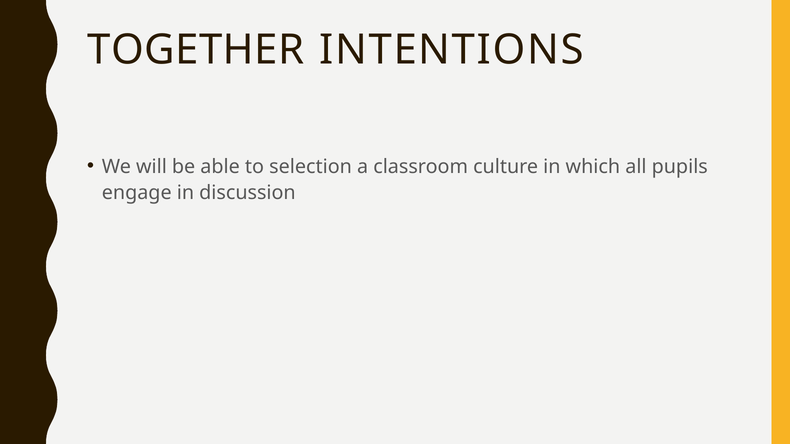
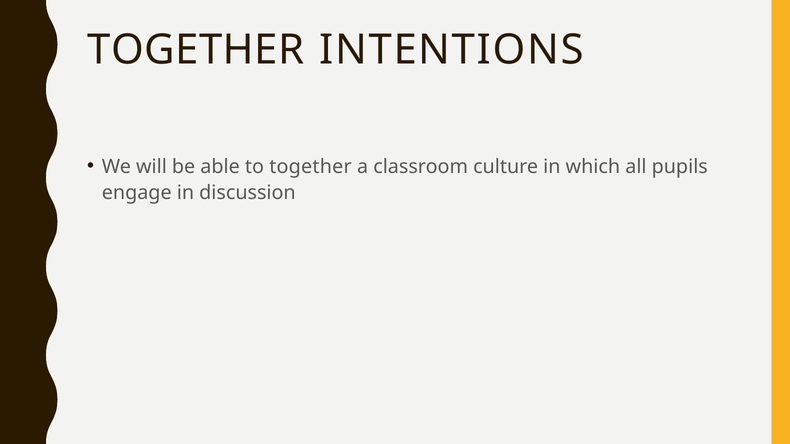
to selection: selection -> together
